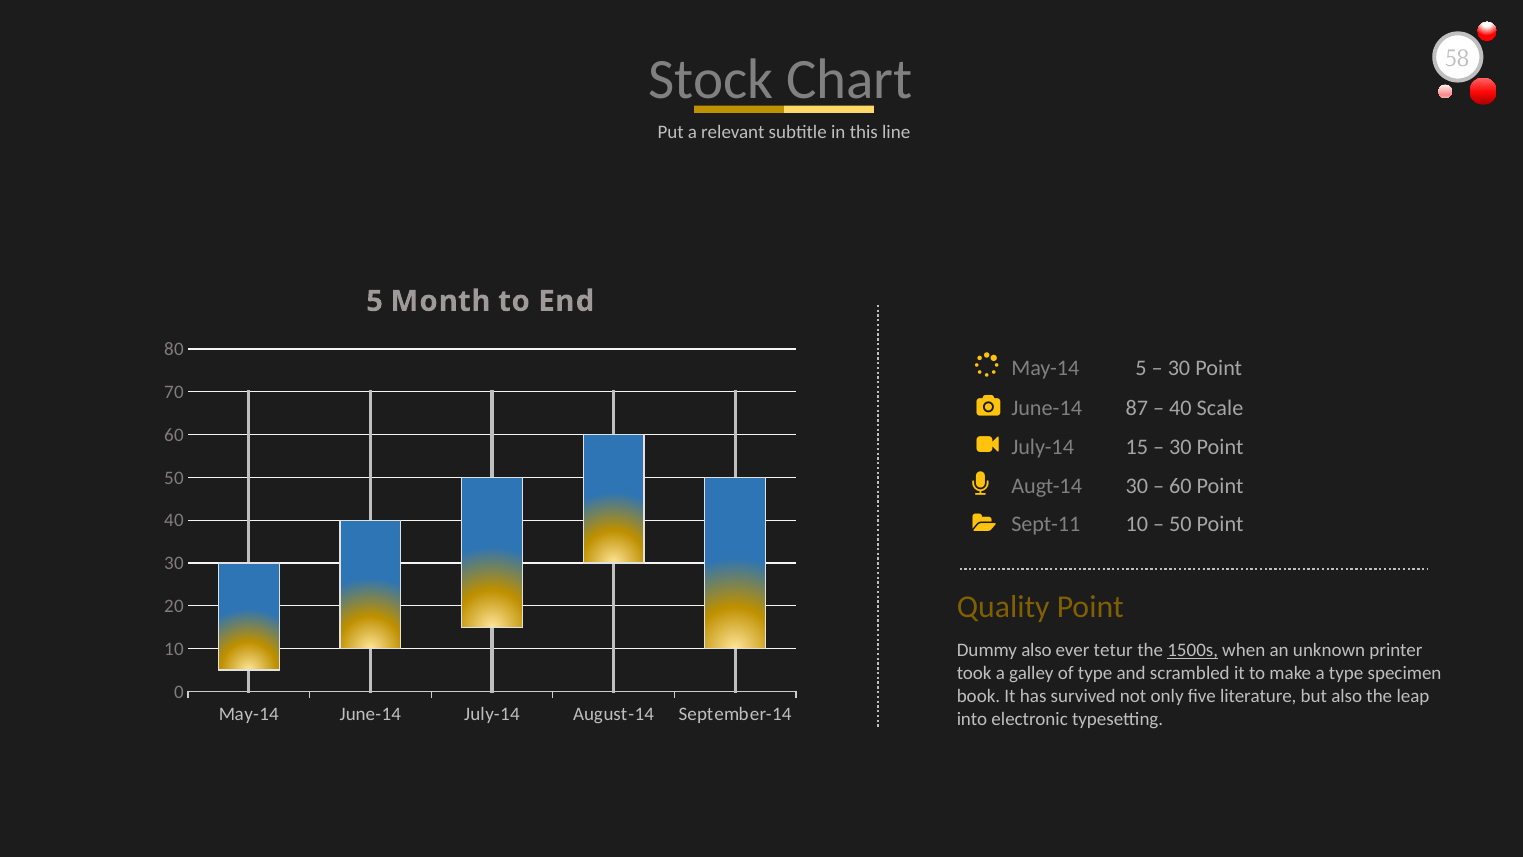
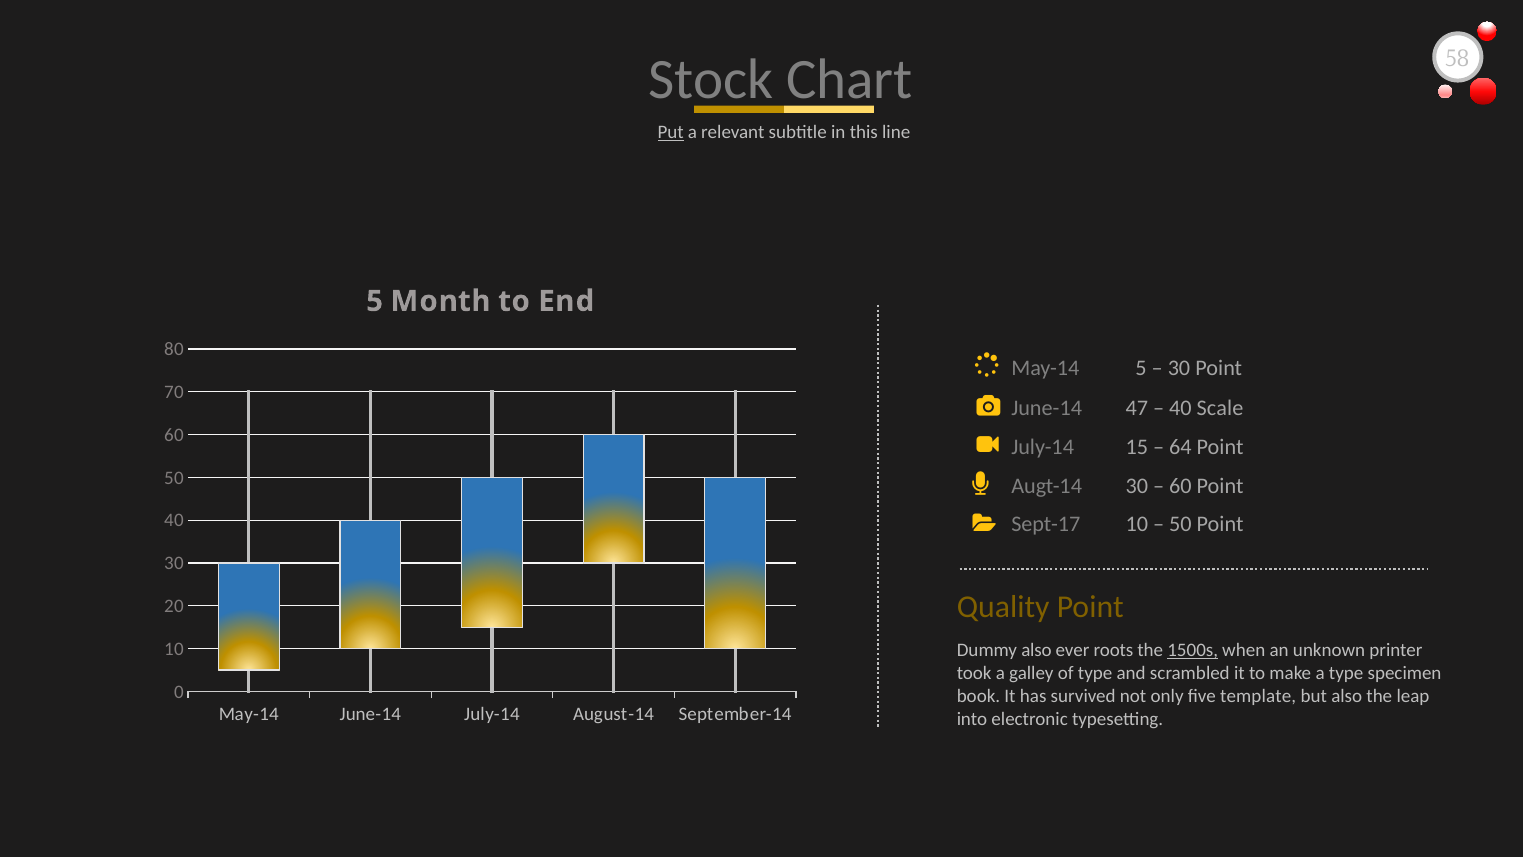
Put underline: none -> present
87: 87 -> 47
30 at (1180, 447): 30 -> 64
Sept-11: Sept-11 -> Sept-17
tetur: tetur -> roots
literature: literature -> template
